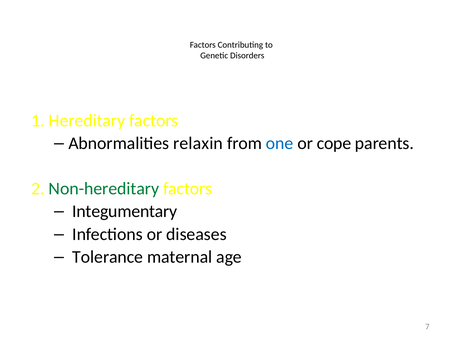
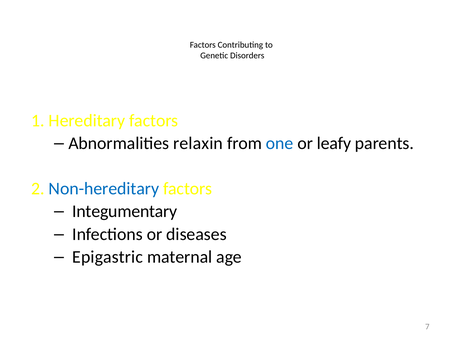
cope: cope -> leafy
Non-hereditary colour: green -> blue
Tolerance: Tolerance -> Epigastric
